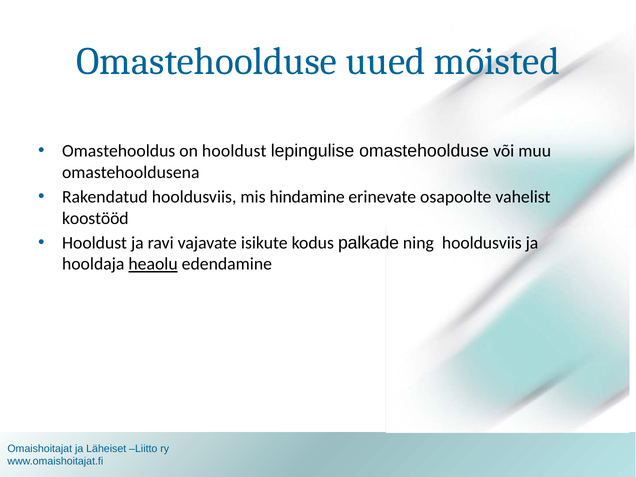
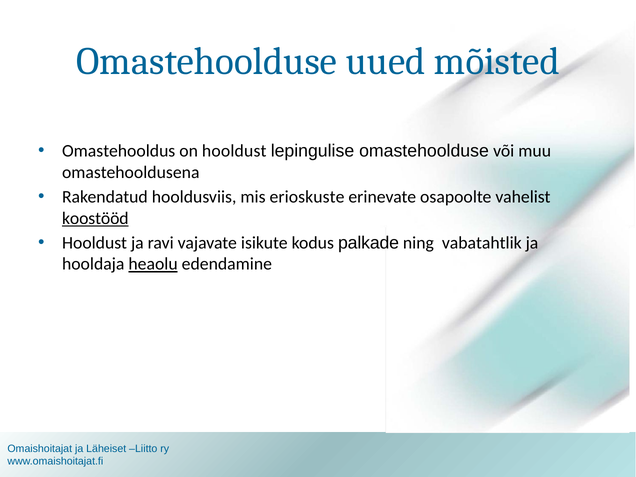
hindamine: hindamine -> erioskuste
koostööd underline: none -> present
ning hooldusviis: hooldusviis -> vabatahtlik
